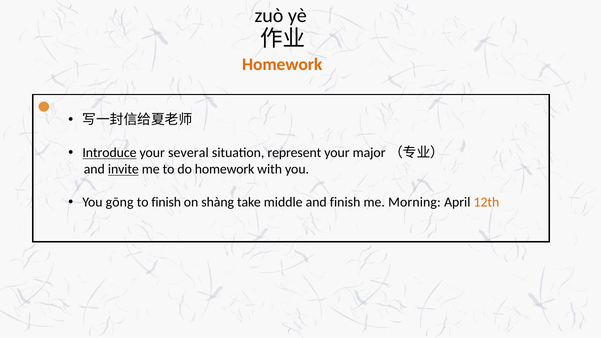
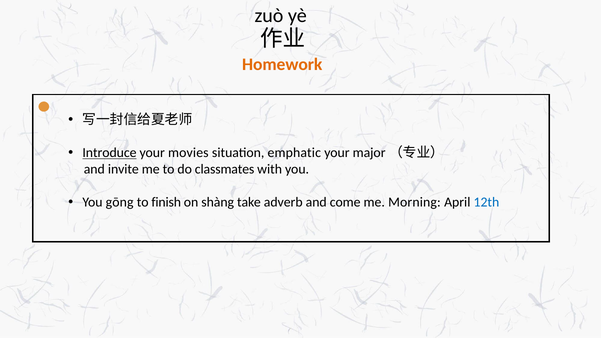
several: several -> movies
represent: represent -> emphatic
invite underline: present -> none
do homework: homework -> classmates
middle: middle -> adverb
and finish: finish -> come
12th colour: orange -> blue
